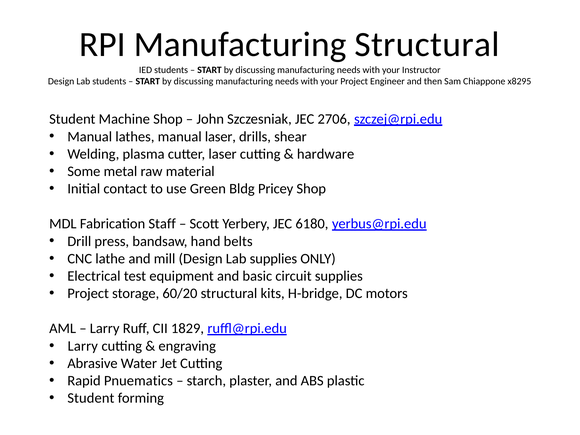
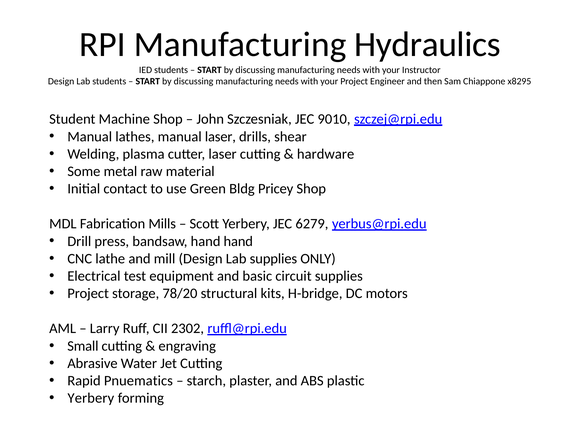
Manufacturing Structural: Structural -> Hydraulics
2706: 2706 -> 9010
Staff: Staff -> Mills
6180: 6180 -> 6279
hand belts: belts -> hand
60/20: 60/20 -> 78/20
1829: 1829 -> 2302
Larry at (83, 346): Larry -> Small
Student at (91, 398): Student -> Yerbery
